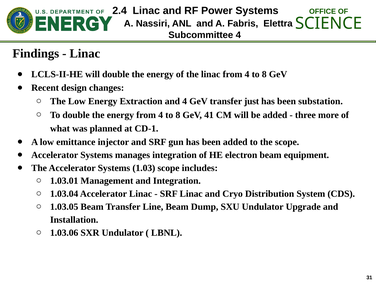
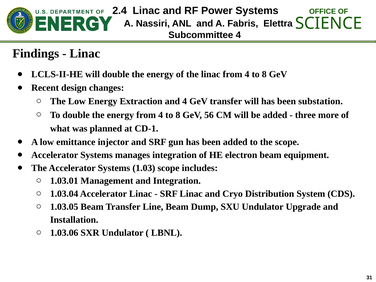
transfer just: just -> will
41: 41 -> 56
